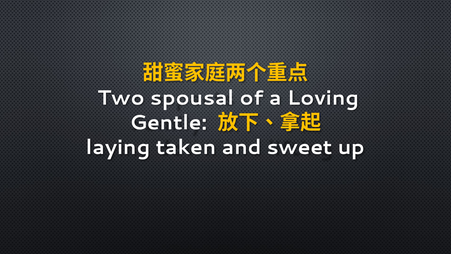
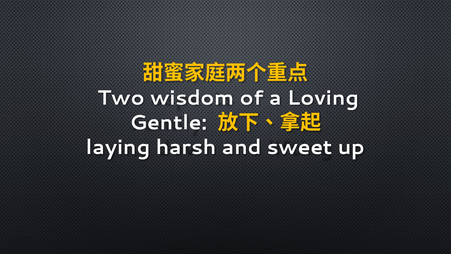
spousal: spousal -> wisdom
taken: taken -> harsh
